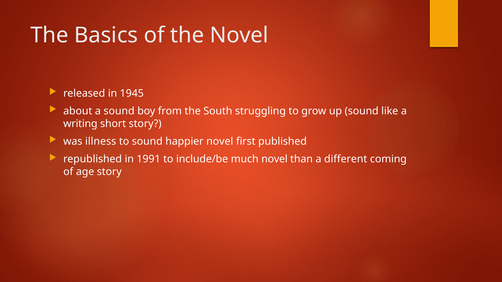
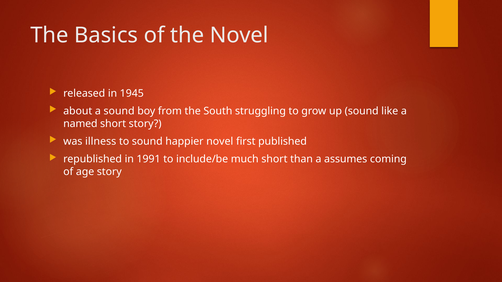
writing: writing -> named
much novel: novel -> short
different: different -> assumes
